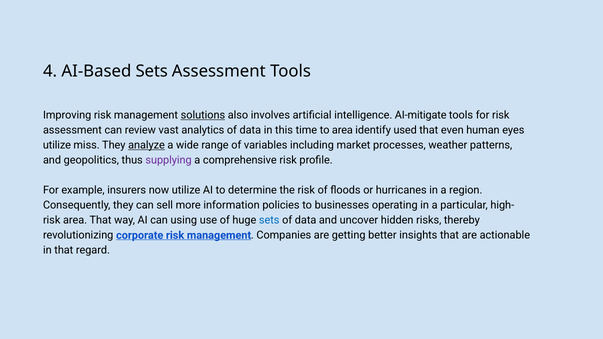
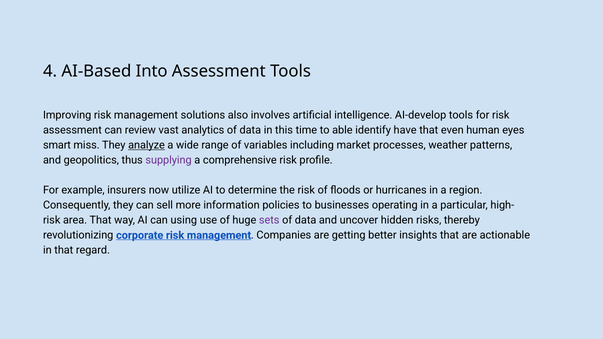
AI-Based Sets: Sets -> Into
solutions underline: present -> none
AI-mitigate: AI-mitigate -> AI-develop
to area: area -> able
used: used -> have
utilize at (57, 145): utilize -> smart
sets at (269, 220) colour: blue -> purple
